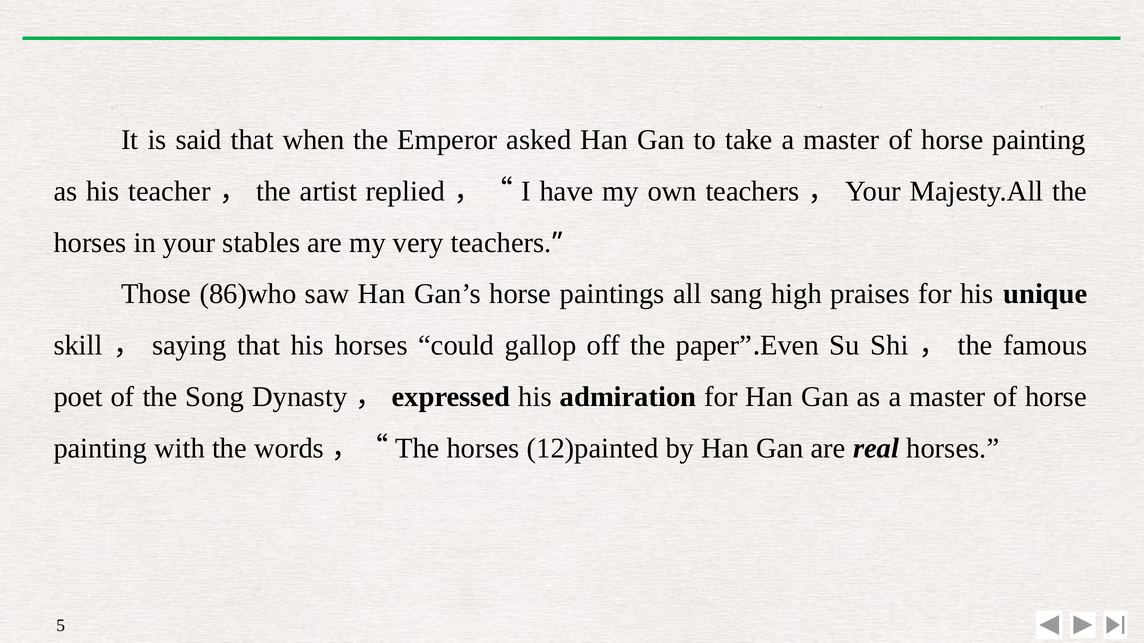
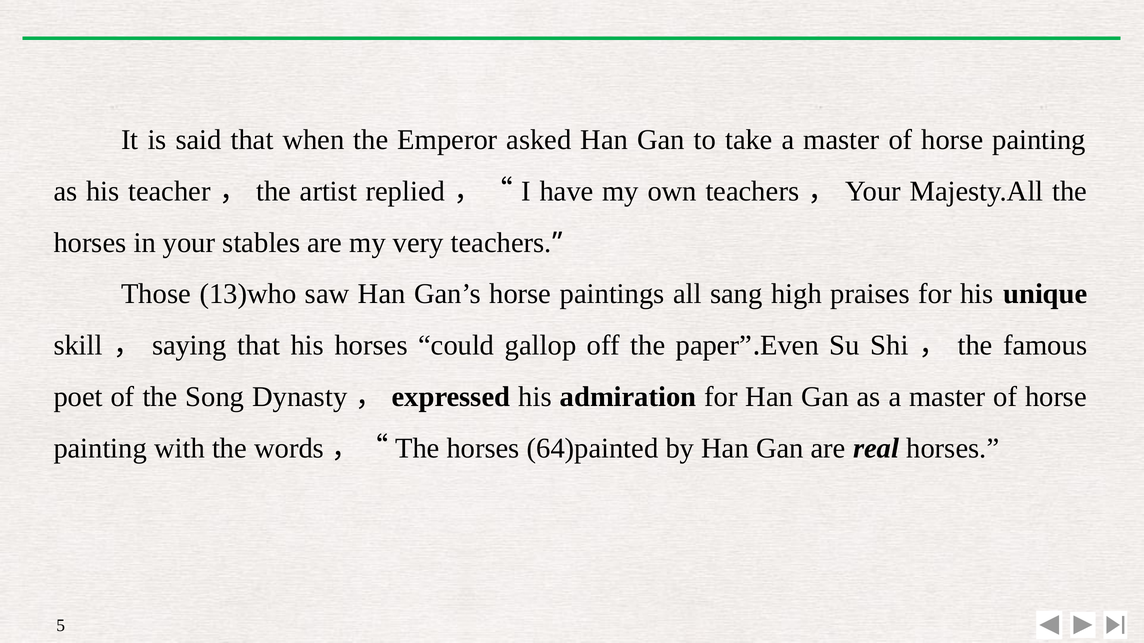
86)who: 86)who -> 13)who
12)painted: 12)painted -> 64)painted
